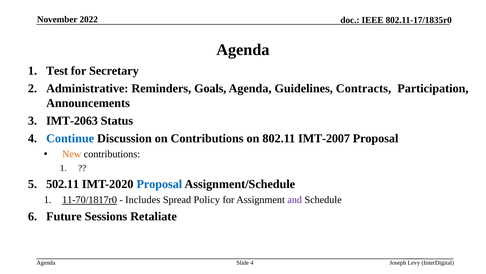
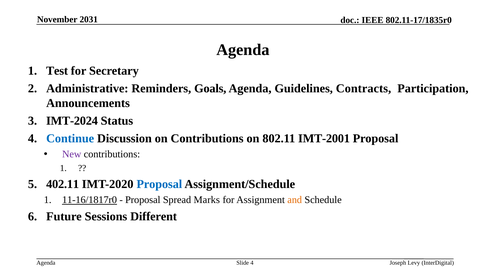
2022: 2022 -> 2031
IMT-2063: IMT-2063 -> IMT-2024
IMT-2007: IMT-2007 -> IMT-2001
New colour: orange -> purple
502.11: 502.11 -> 402.11
11-70/1817r0: 11-70/1817r0 -> 11-16/1817r0
Includes at (143, 199): Includes -> Proposal
Policy: Policy -> Marks
and colour: purple -> orange
Retaliate: Retaliate -> Different
